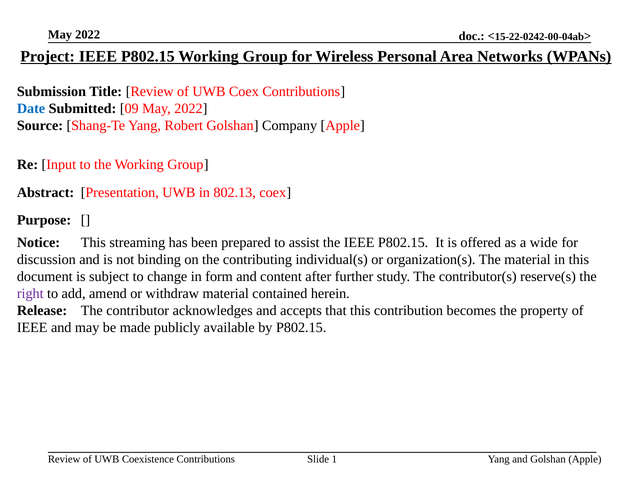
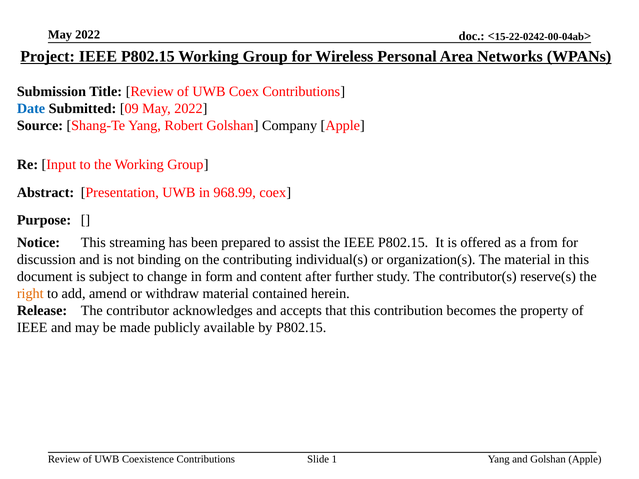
802.13: 802.13 -> 968.99
wide: wide -> from
right colour: purple -> orange
